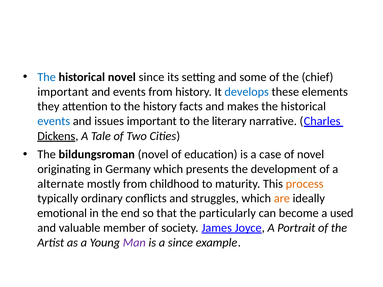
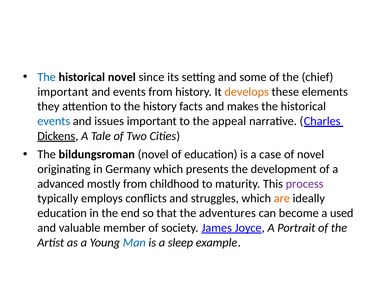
develops colour: blue -> orange
literary: literary -> appeal
alternate: alternate -> advanced
process colour: orange -> purple
ordinary: ordinary -> employs
emotional at (62, 213): emotional -> education
particularly: particularly -> adventures
Man colour: purple -> blue
a since: since -> sleep
